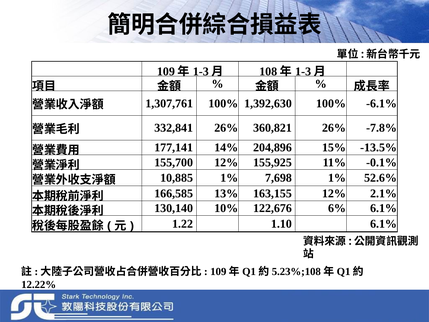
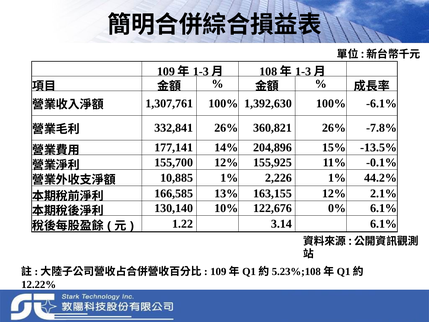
7,698: 7,698 -> 2,226
52.6%: 52.6% -> 44.2%
6%: 6% -> 0%
1.10: 1.10 -> 3.14
